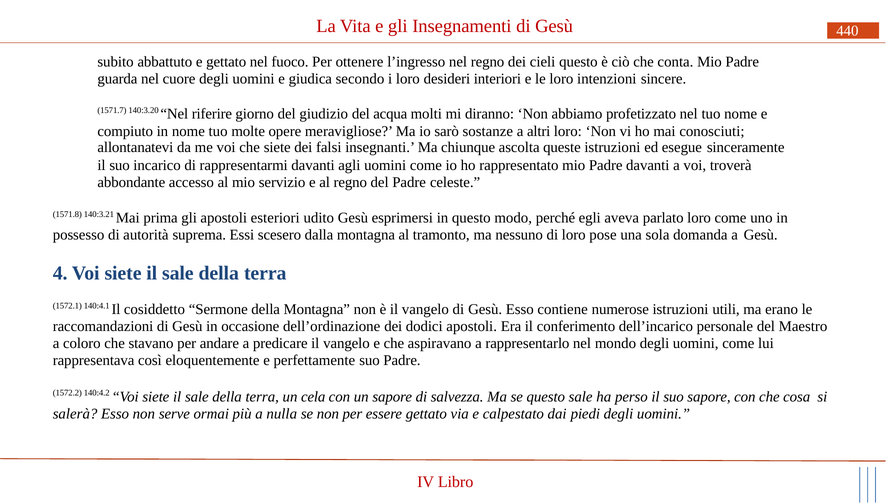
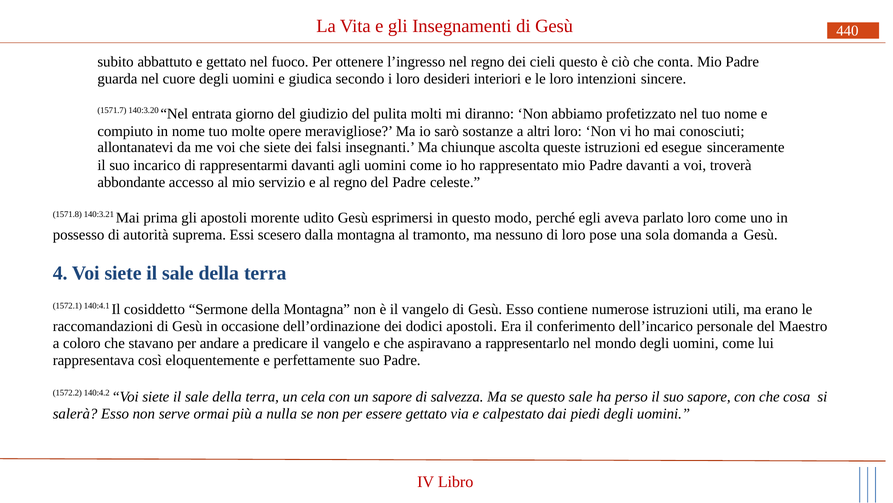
riferire: riferire -> entrata
acqua: acqua -> pulita
esteriori: esteriori -> morente
